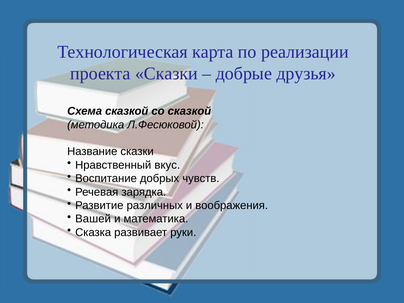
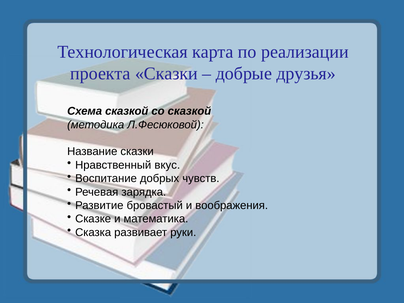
различных: различных -> бровастый
Вашей: Вашей -> Сказке
